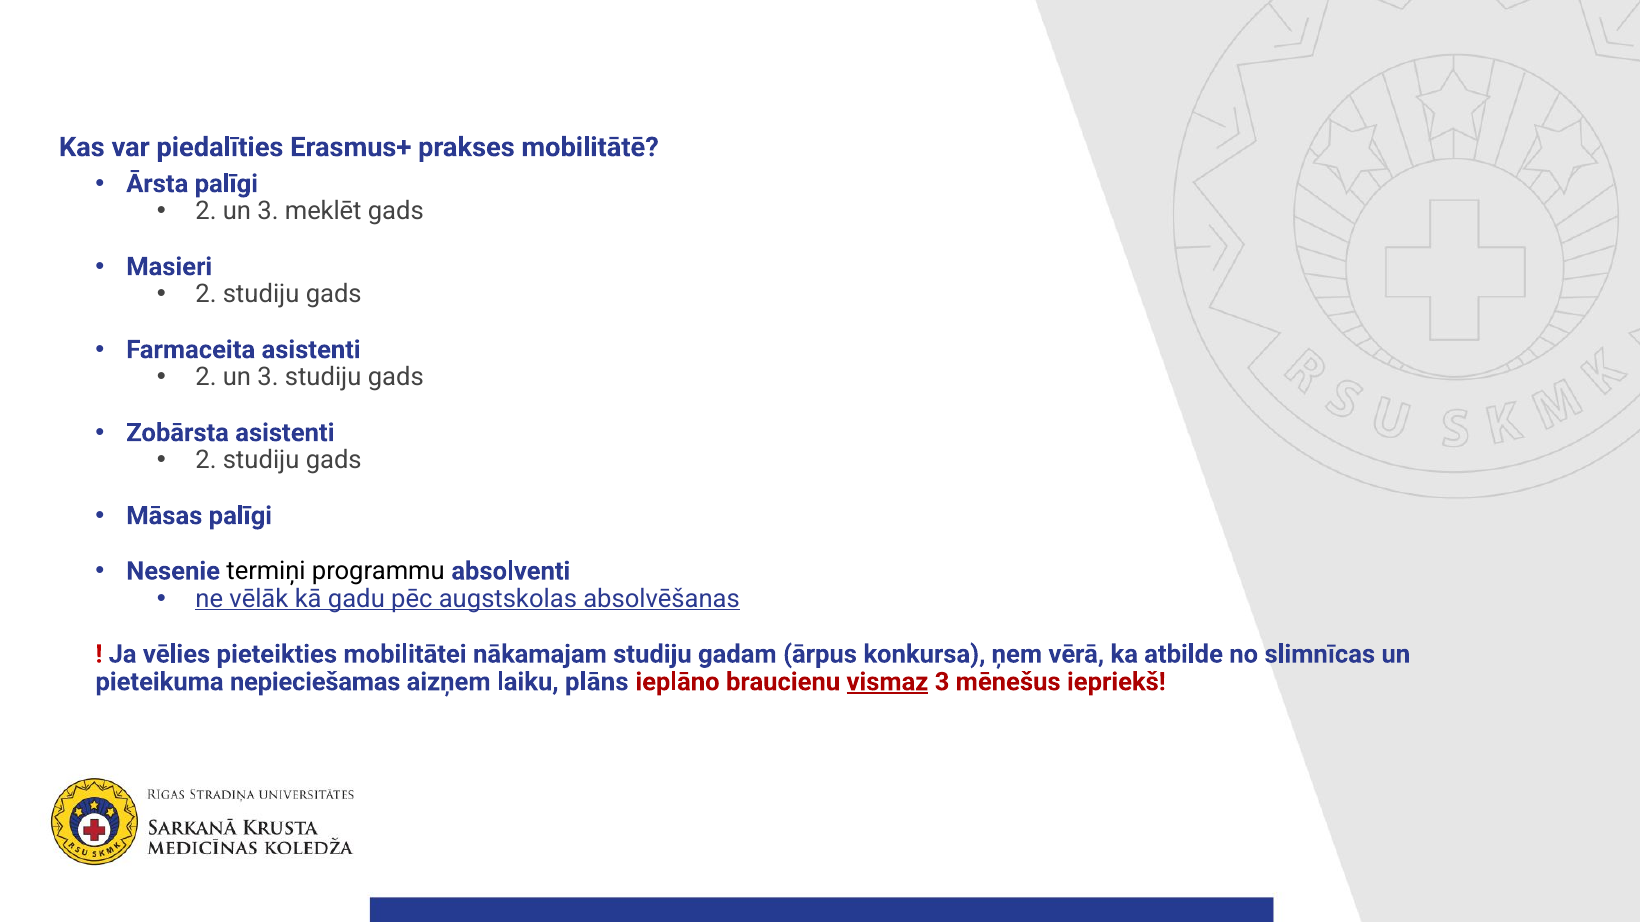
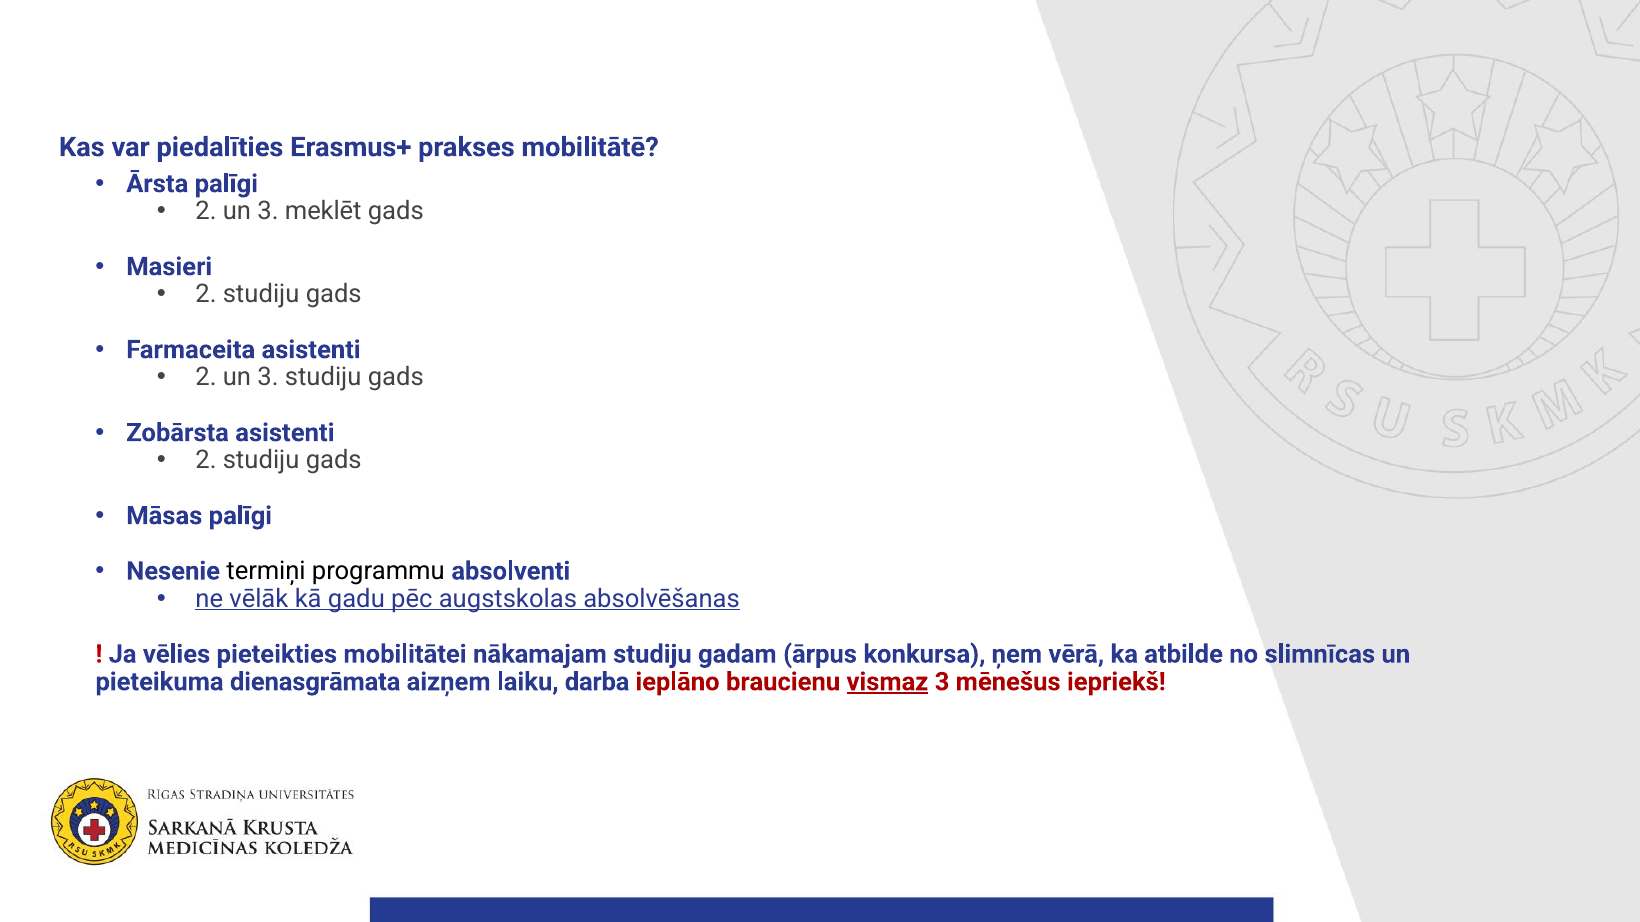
nepieciešamas: nepieciešamas -> dienasgrāmata
plāns: plāns -> darba
